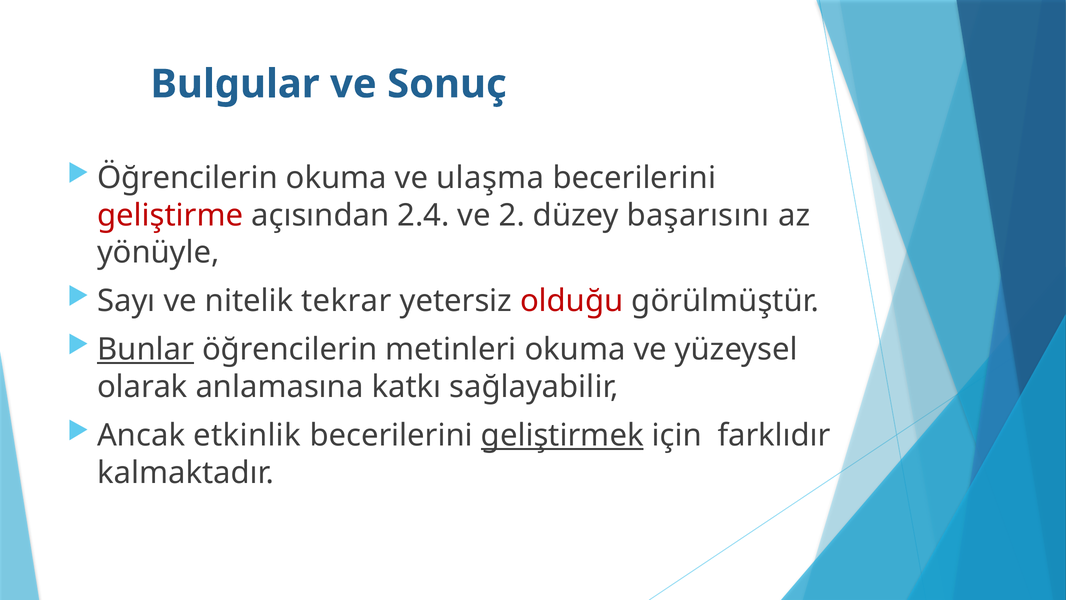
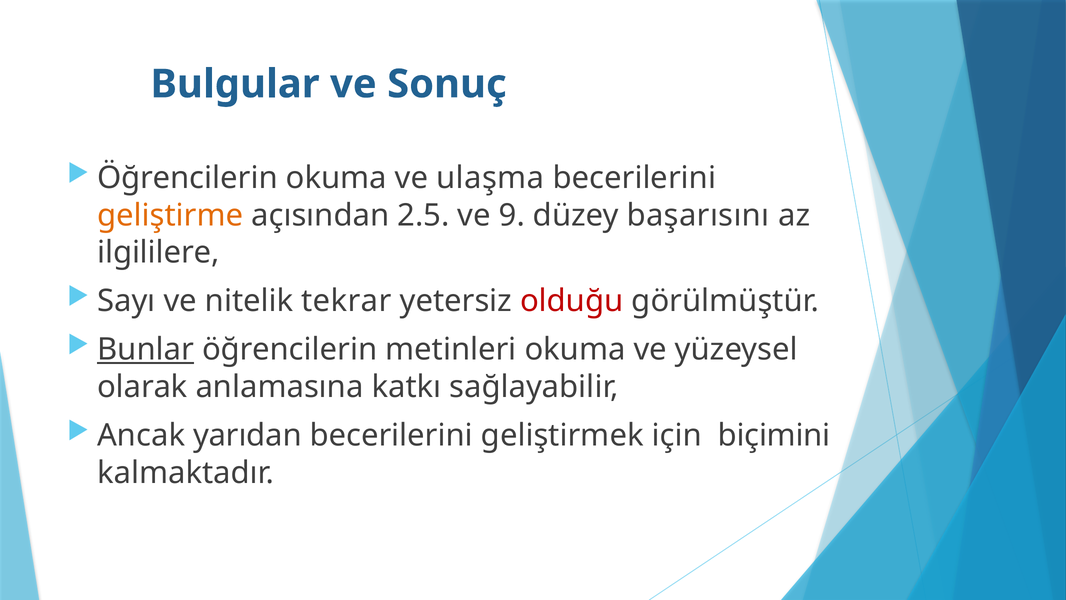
geliştirme colour: red -> orange
2.4: 2.4 -> 2.5
2: 2 -> 9
yönüyle: yönüyle -> ilgililere
etkinlik: etkinlik -> yarıdan
geliştirmek underline: present -> none
farklıdır: farklıdır -> biçimini
